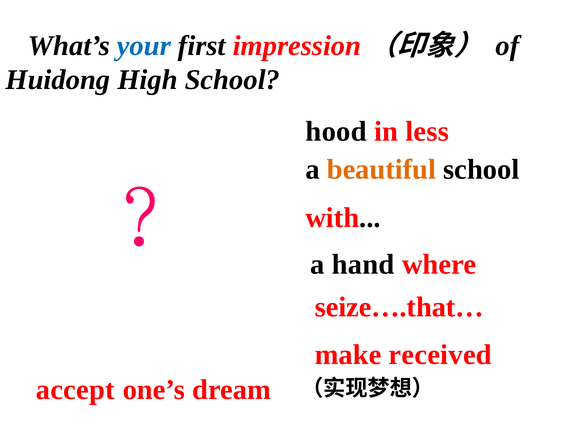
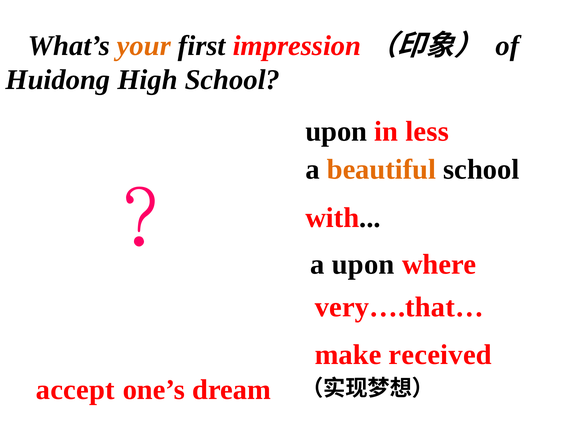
your colour: blue -> orange
hood at (336, 131): hood -> upon
a hand: hand -> upon
seize….that…: seize….that… -> very….that…
